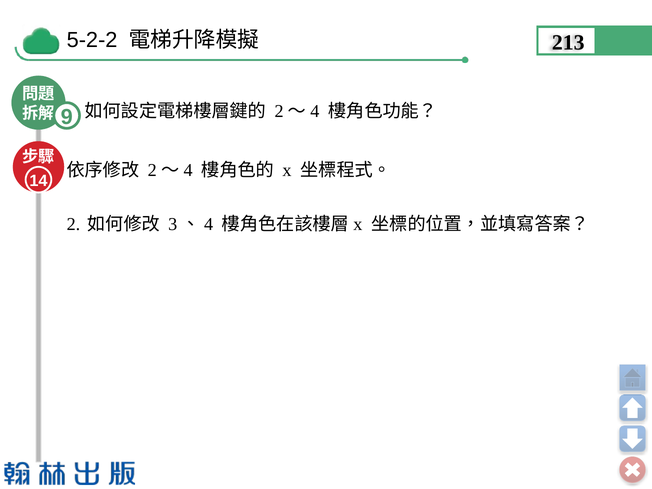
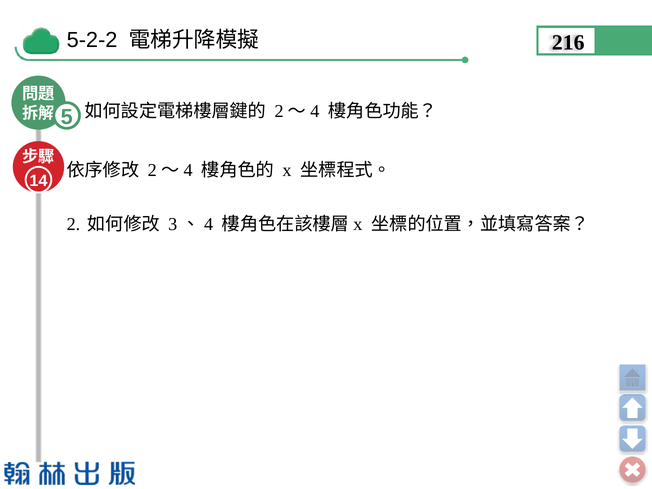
213: 213 -> 216
9: 9 -> 5
